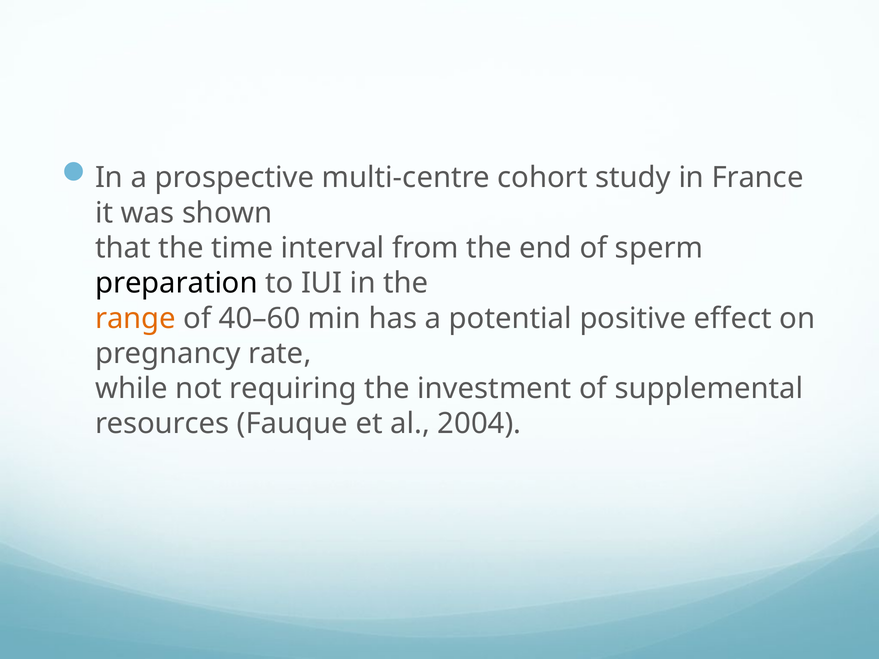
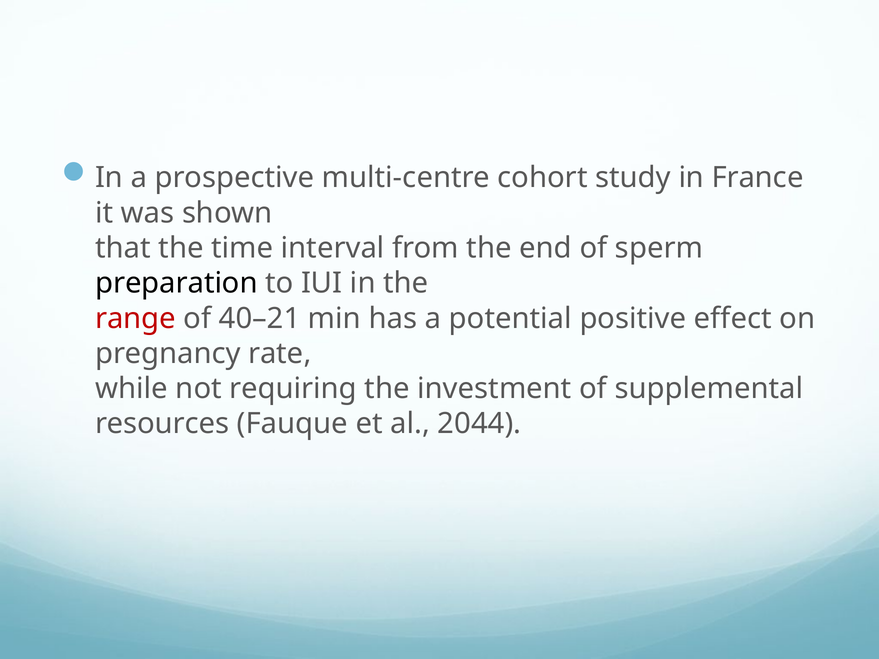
range colour: orange -> red
40–60: 40–60 -> 40–21
2004: 2004 -> 2044
